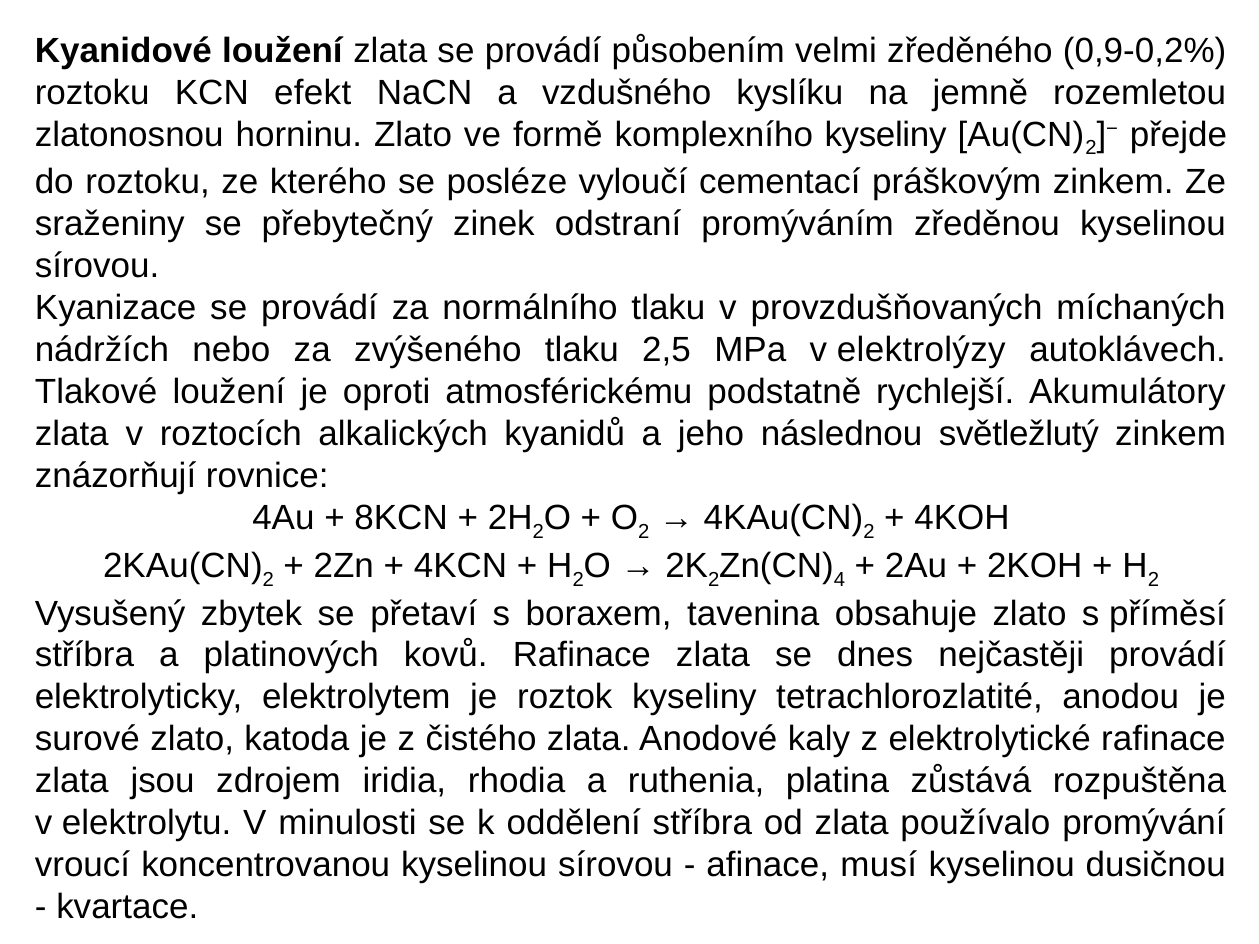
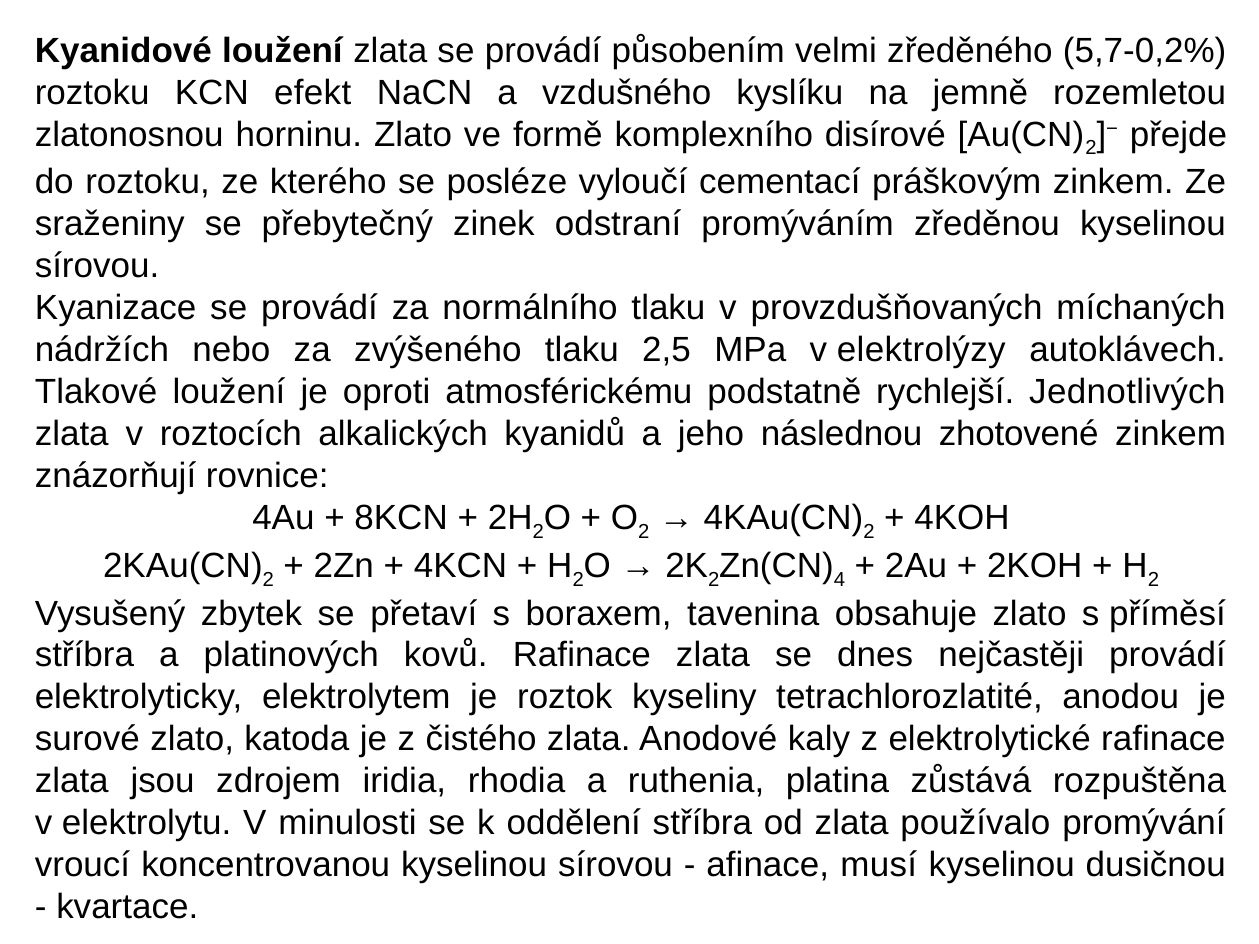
0,9-0,2%: 0,9-0,2% -> 5,7-0,2%
komplexního kyseliny: kyseliny -> disírové
Akumulátory: Akumulátory -> Jednotlivých
světležlutý: světležlutý -> zhotovené
